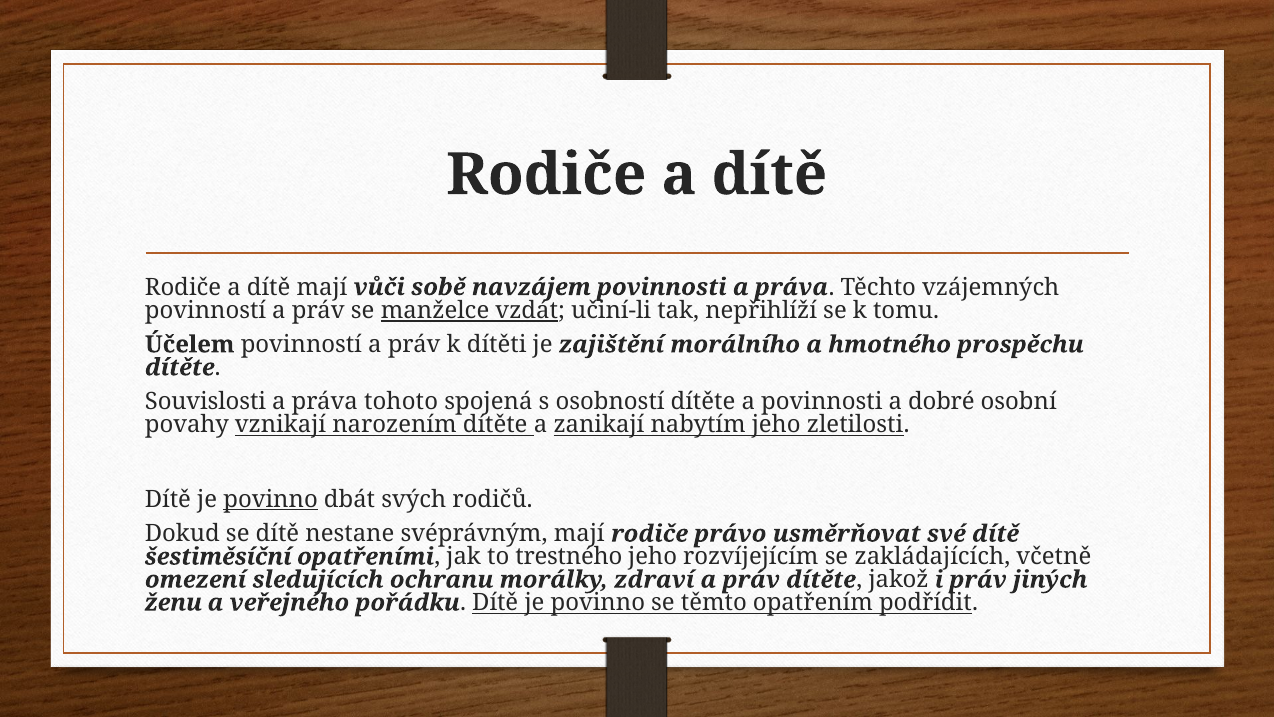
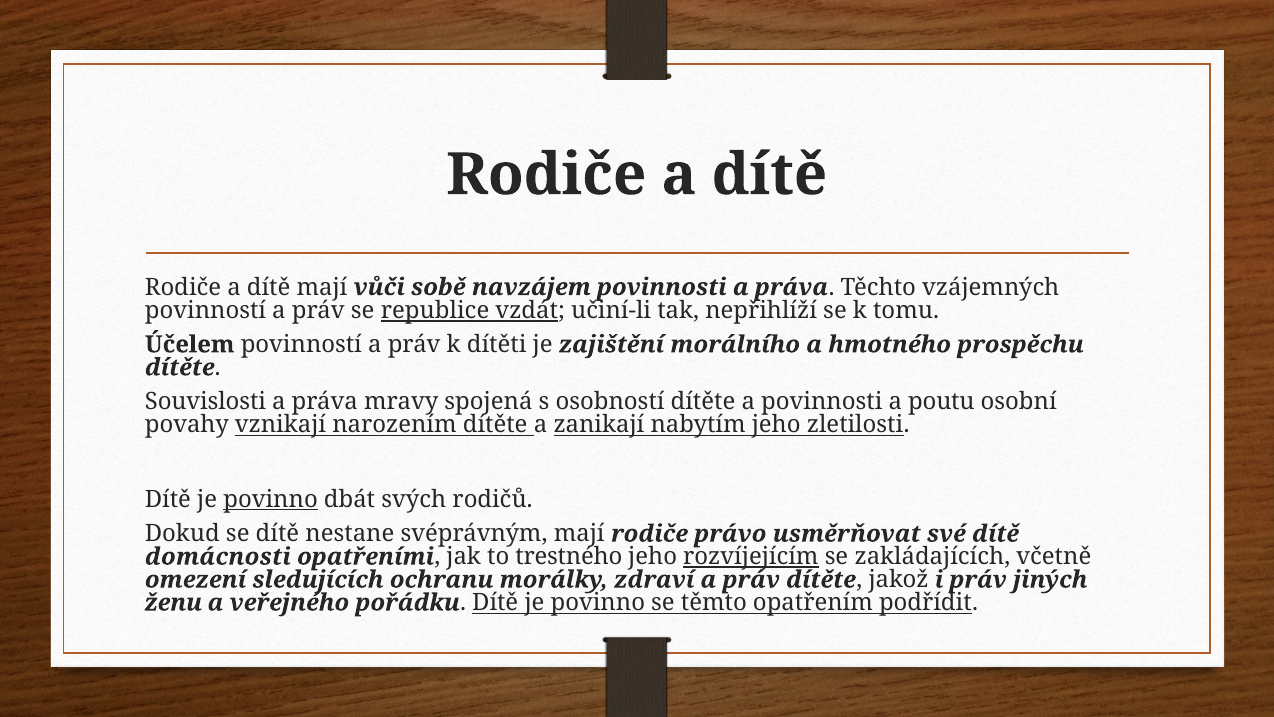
manželce: manželce -> republice
tohoto: tohoto -> mravy
dobré: dobré -> poutu
šestiměsíční: šestiměsíční -> domácnosti
rozvíjejícím underline: none -> present
